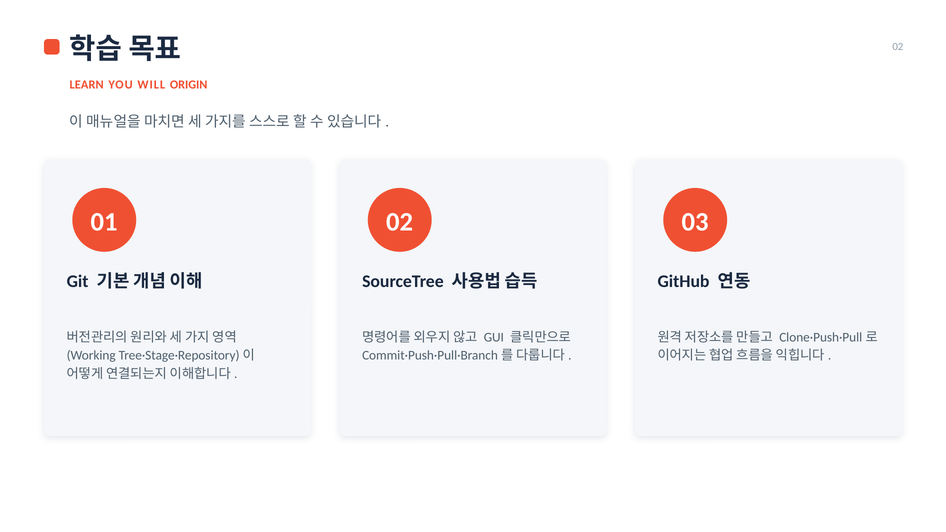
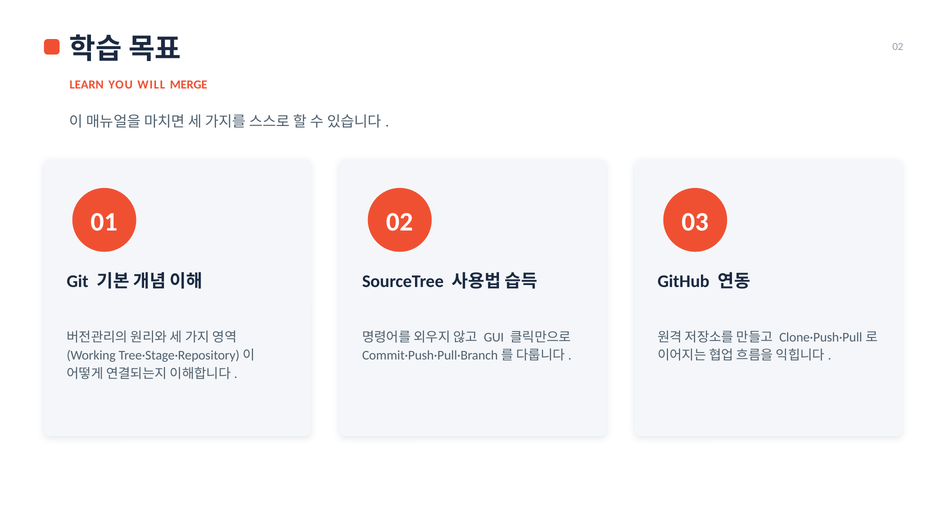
ORIGIN: ORIGIN -> MERGE
